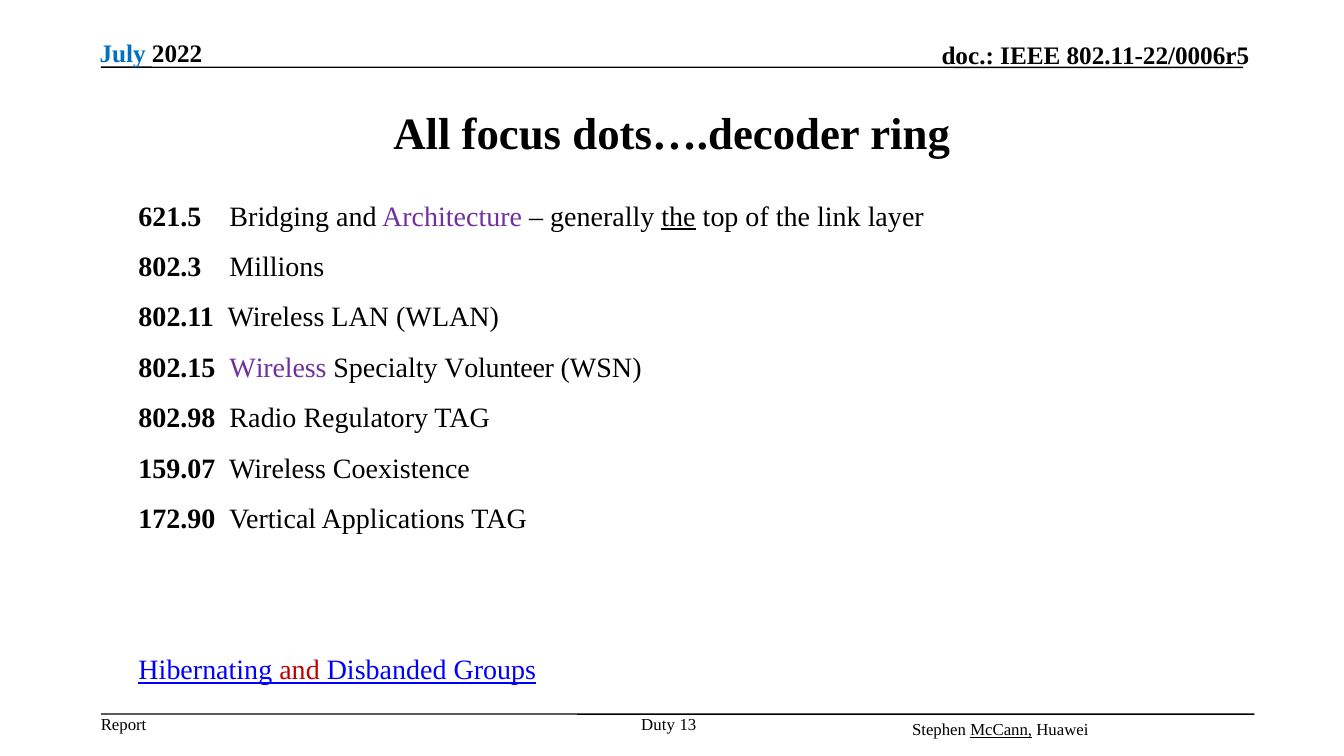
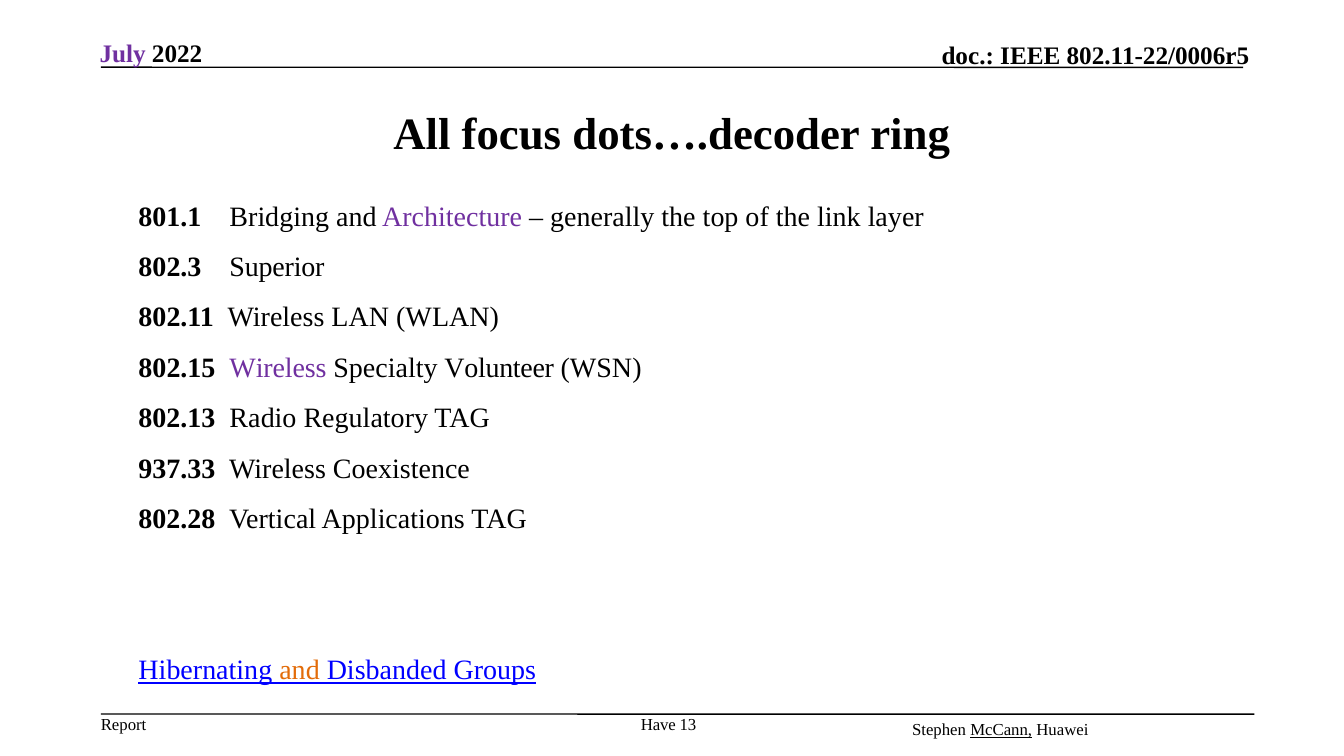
July colour: blue -> purple
621.5: 621.5 -> 801.1
the at (678, 217) underline: present -> none
Millions: Millions -> Superior
802.98: 802.98 -> 802.13
159.07: 159.07 -> 937.33
172.90: 172.90 -> 802.28
and at (300, 671) colour: red -> orange
Duty: Duty -> Have
